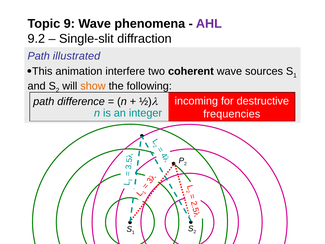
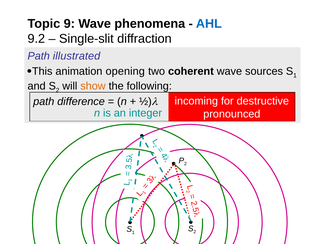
AHL colour: purple -> blue
interfere: interfere -> opening
frequencies: frequencies -> pronounced
